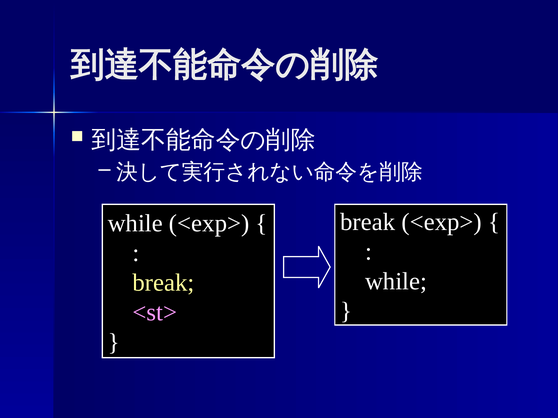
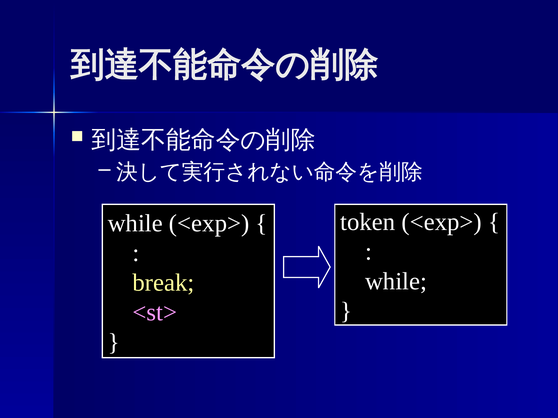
break at (368, 222): break -> token
